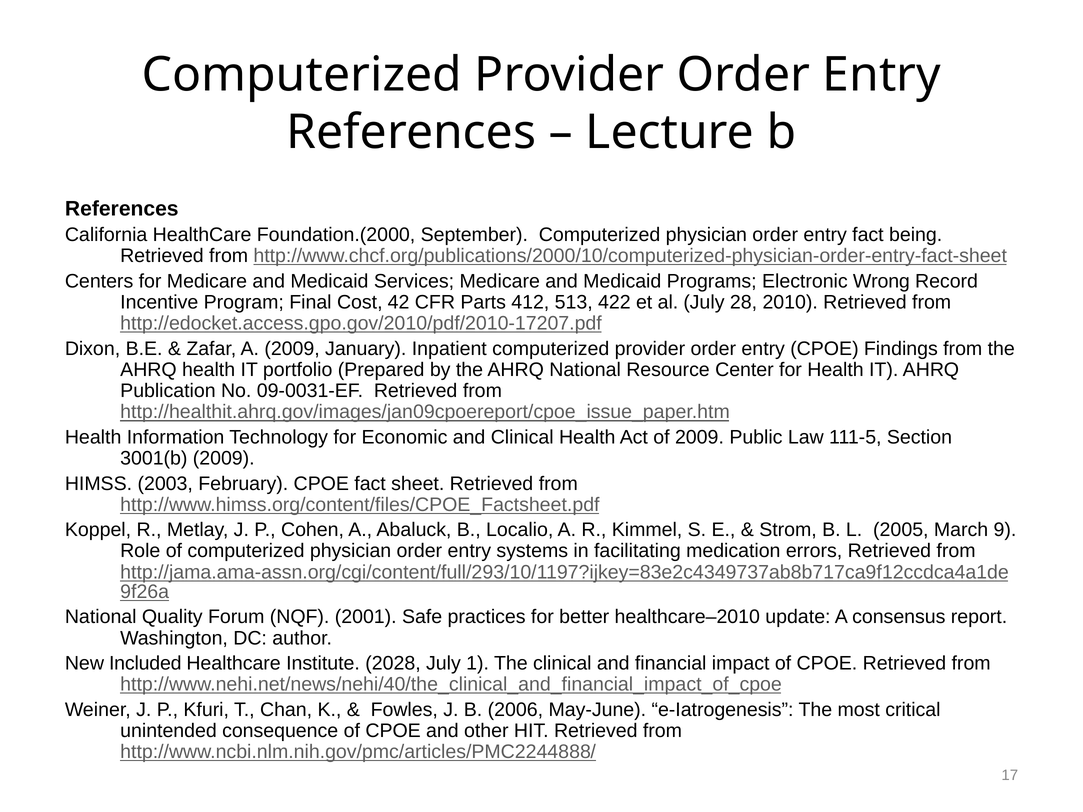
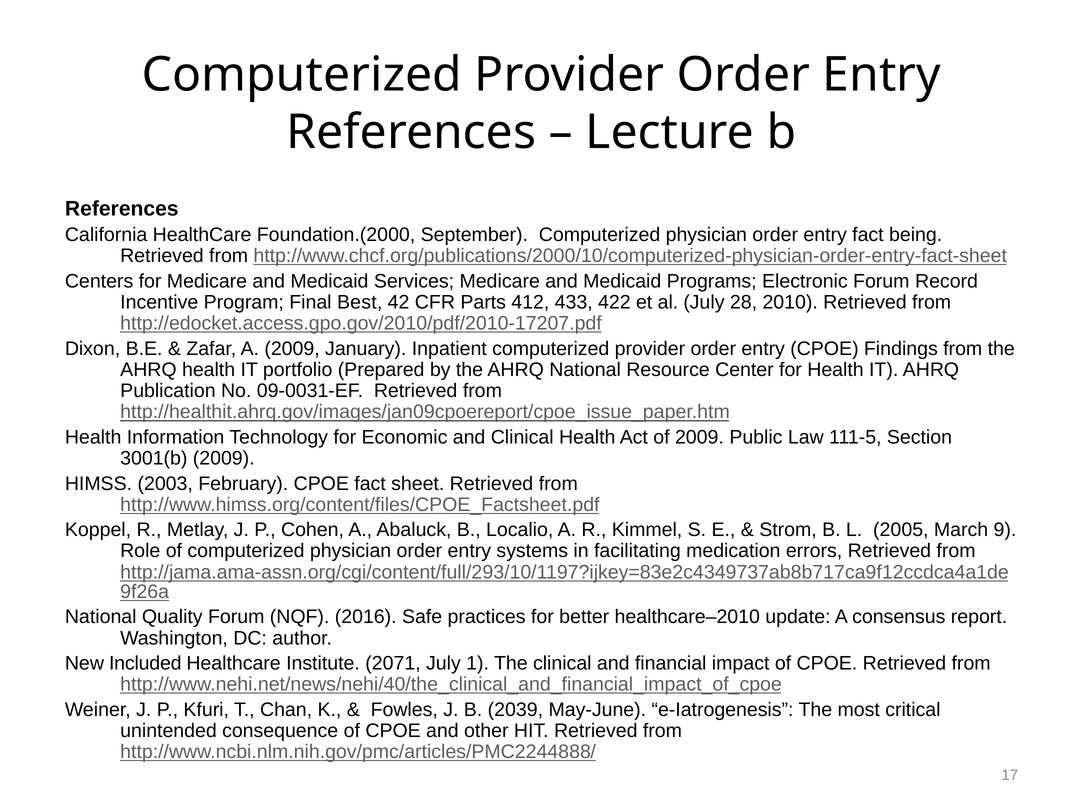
Electronic Wrong: Wrong -> Forum
Cost: Cost -> Best
513: 513 -> 433
2001: 2001 -> 2016
2028: 2028 -> 2071
2006: 2006 -> 2039
